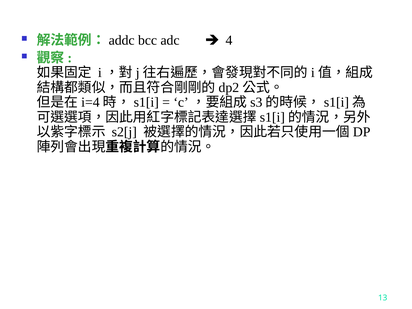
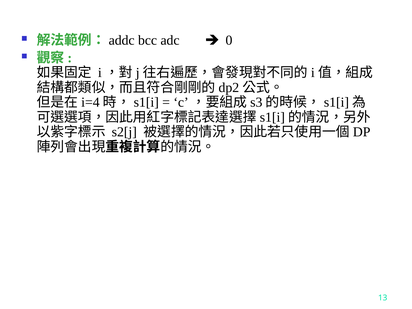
4: 4 -> 0
